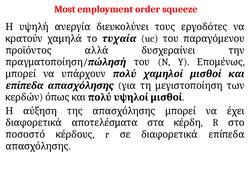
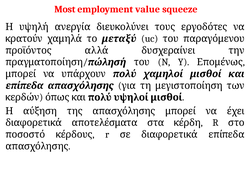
order: order -> value
τυχαία: τυχαία -> μεταξύ
